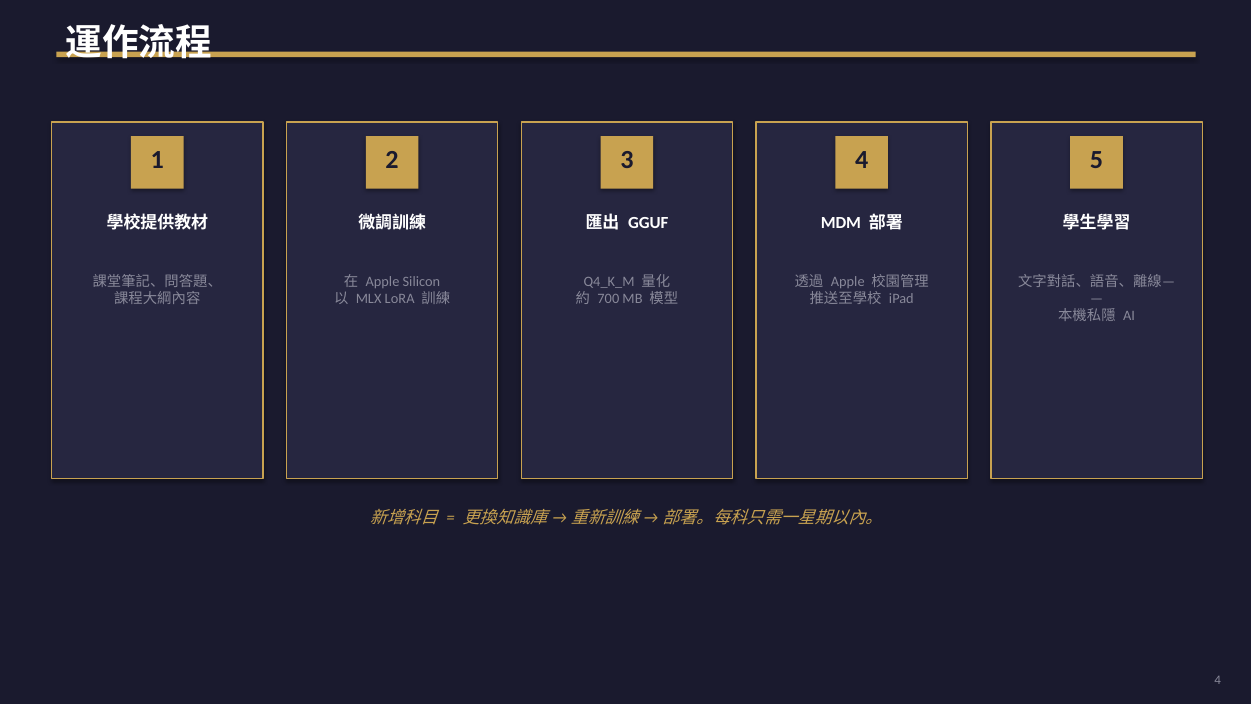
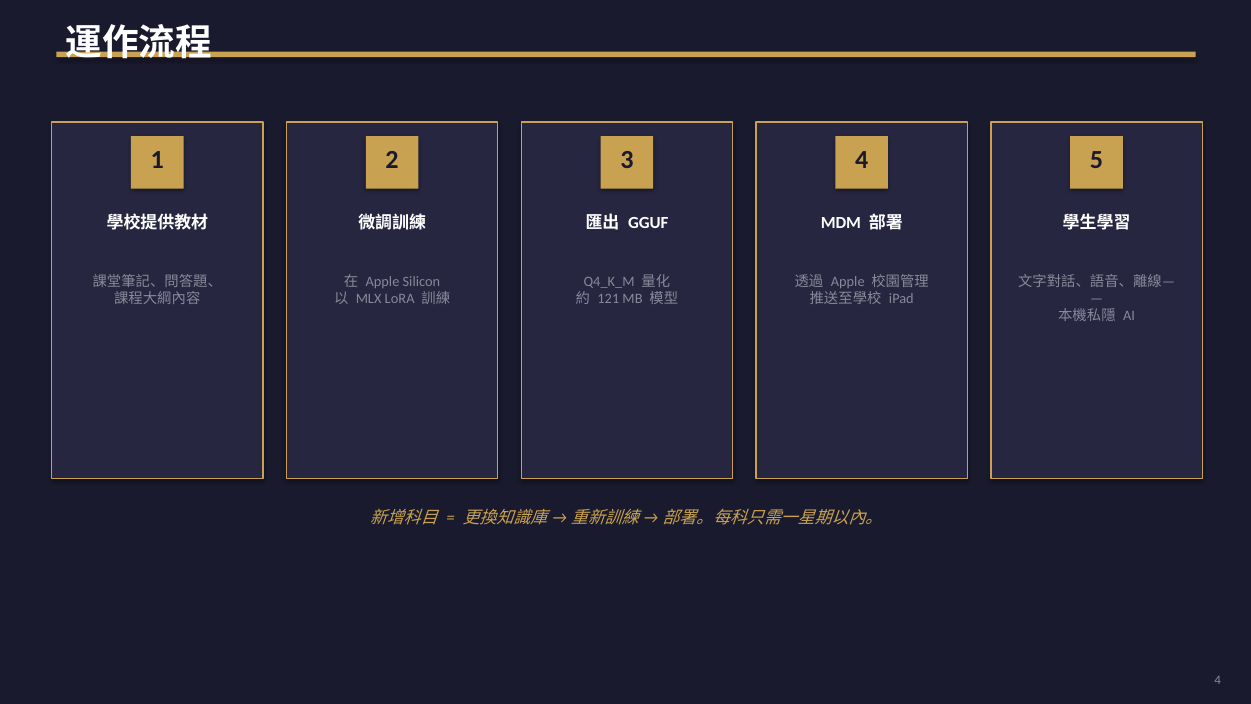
700: 700 -> 121
